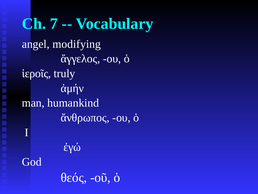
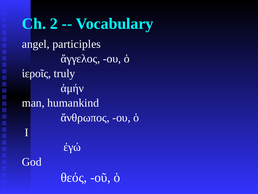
7: 7 -> 2
modifying: modifying -> participles
